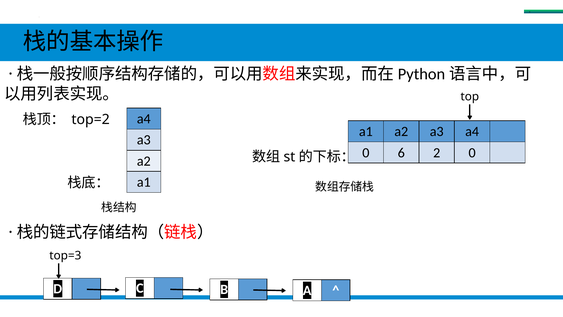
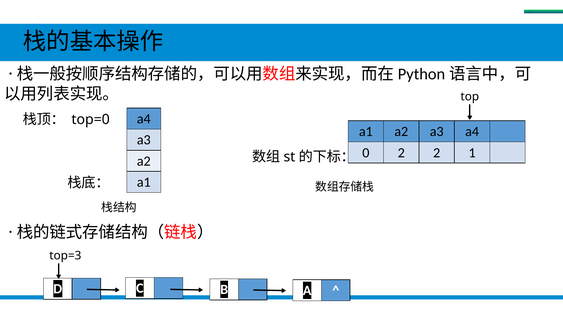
top=2: top=2 -> top=0
0 6: 6 -> 2
2 0: 0 -> 1
